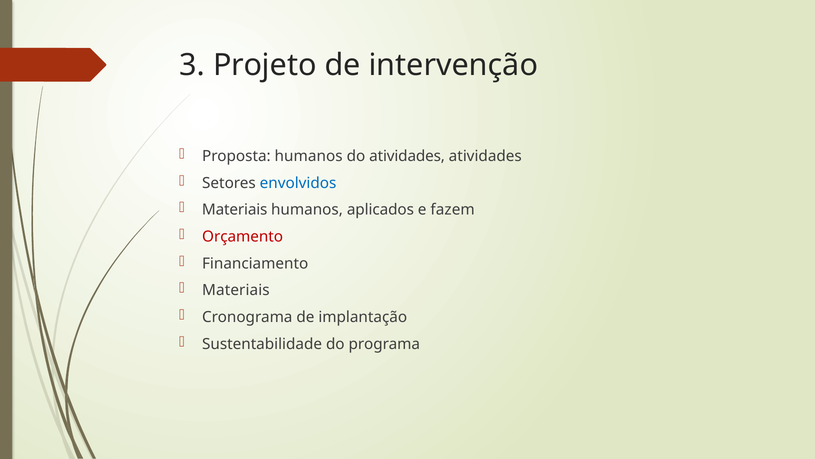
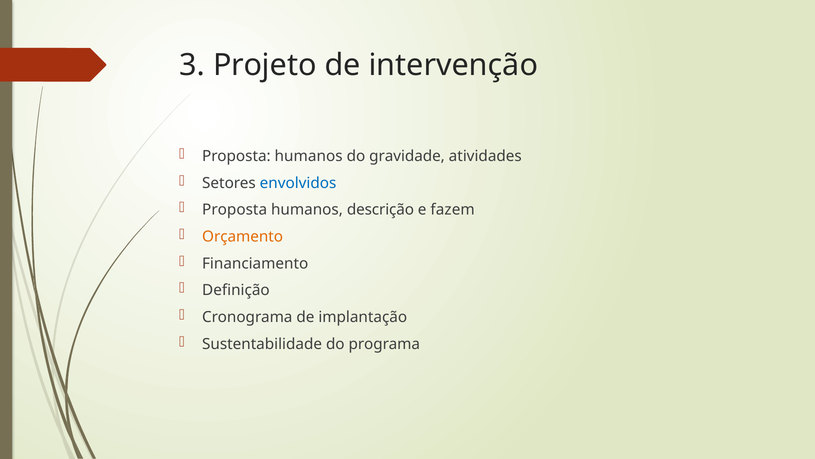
do atividades: atividades -> gravidade
Materiais at (235, 210): Materiais -> Proposta
aplicados: aplicados -> descrição
Orçamento colour: red -> orange
Materiais at (236, 290): Materiais -> Definição
